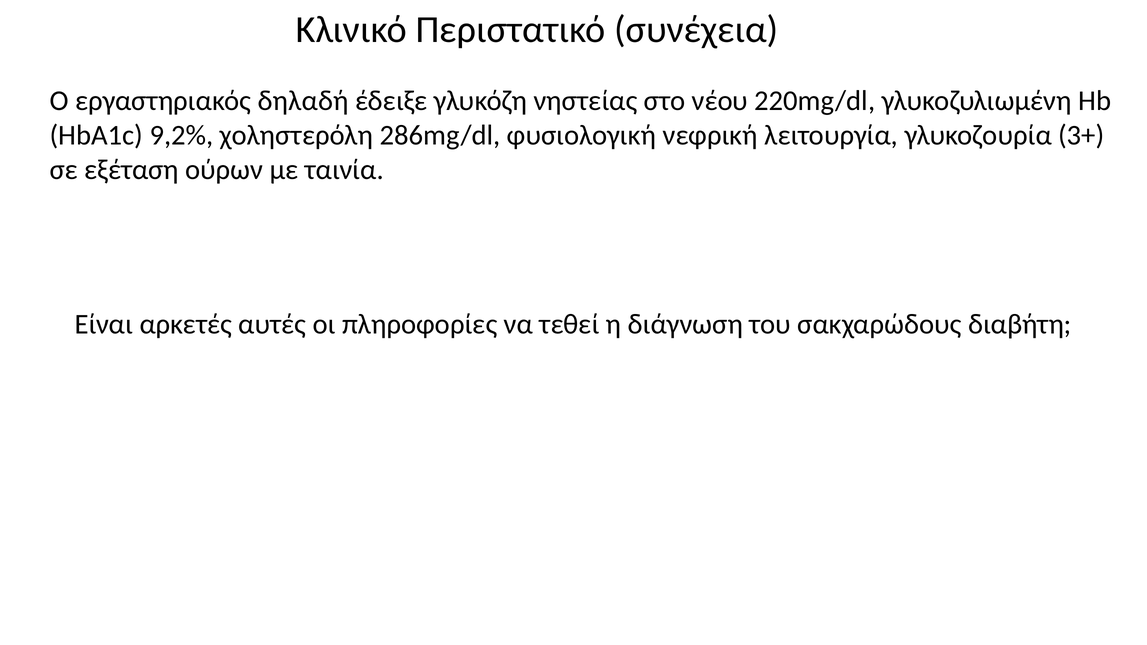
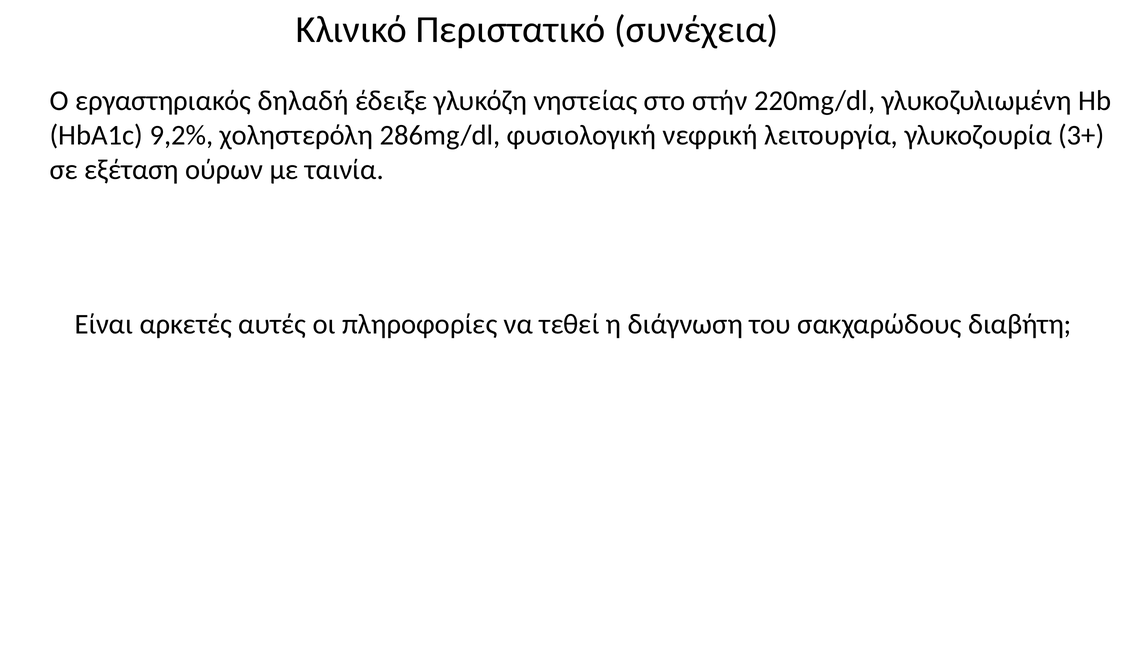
νέου: νέου -> στήν
